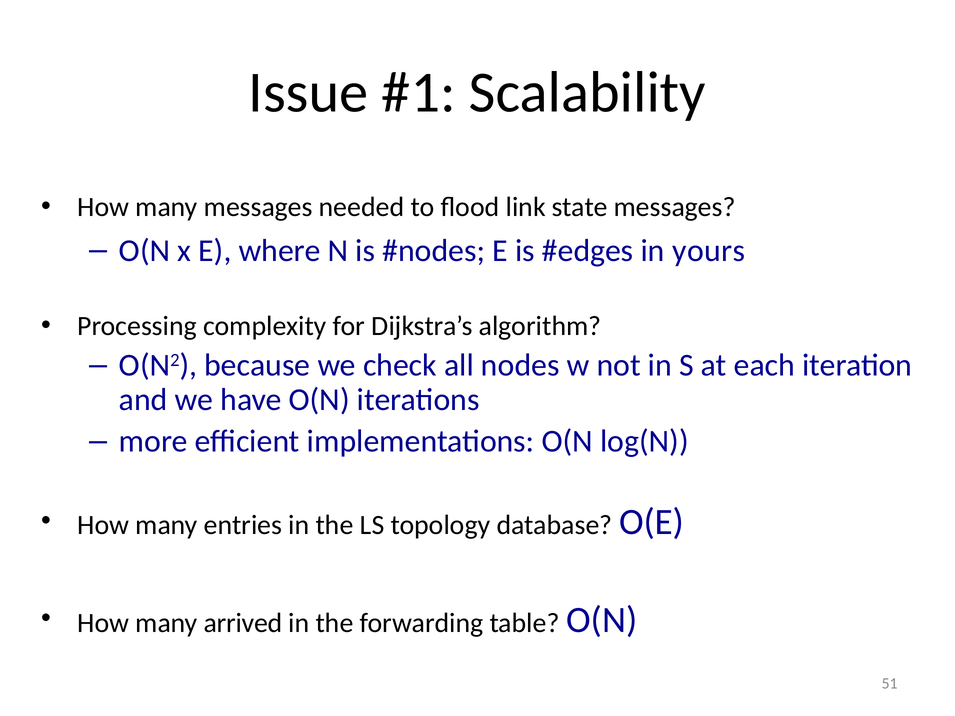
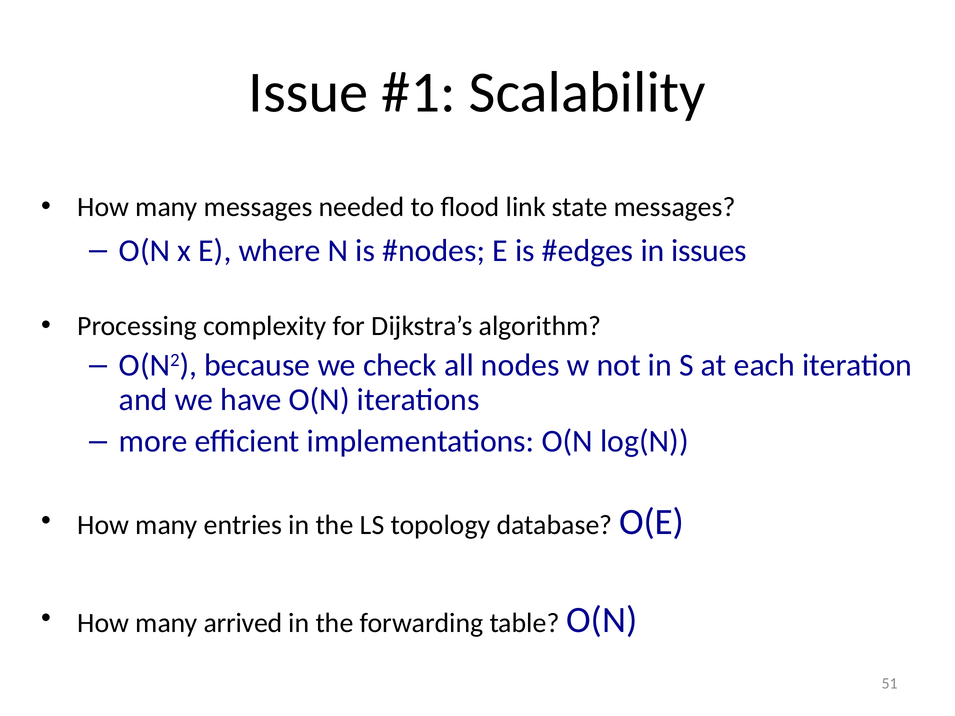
yours: yours -> issues
